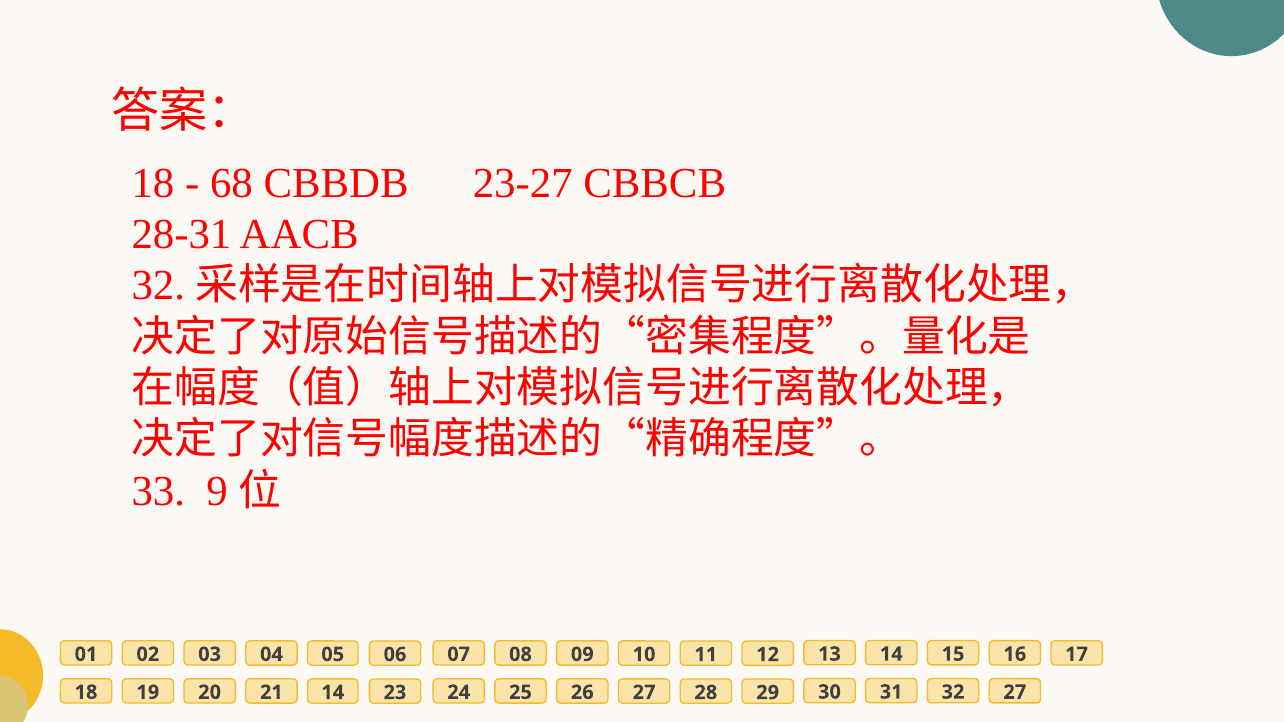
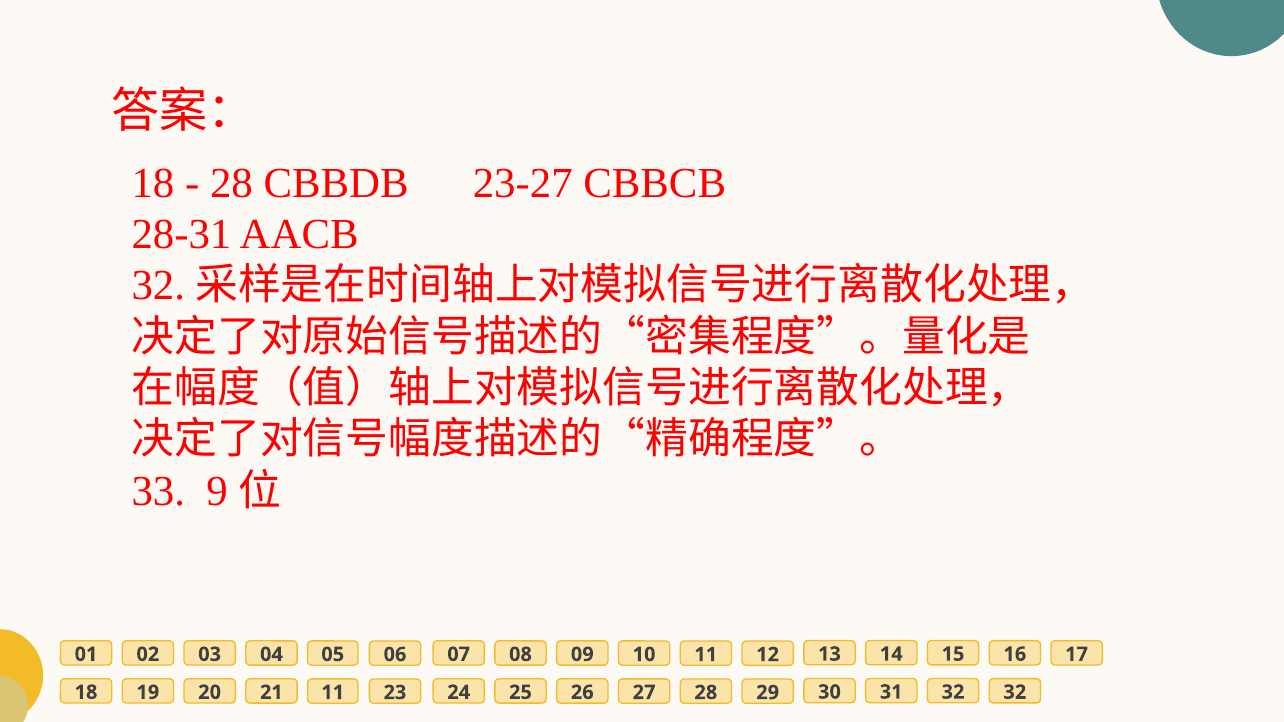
68 at (231, 183): 68 -> 28
14 at (333, 693): 14 -> 11
27 at (1015, 692): 27 -> 32
